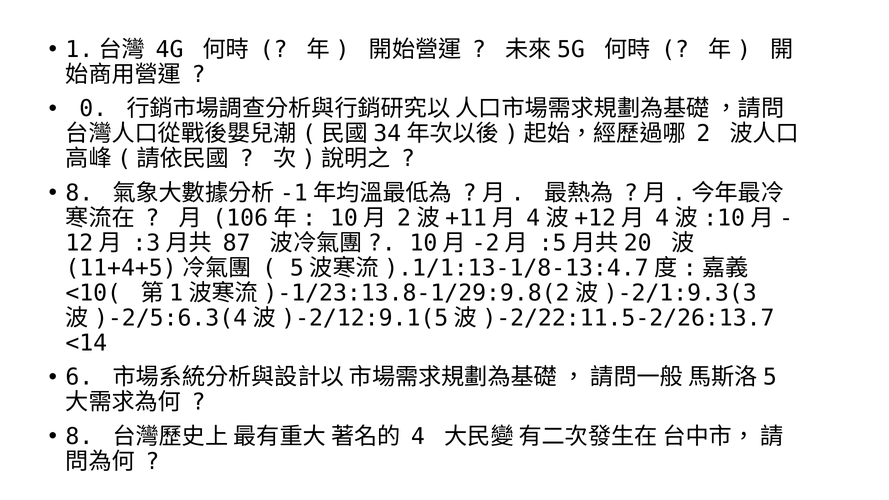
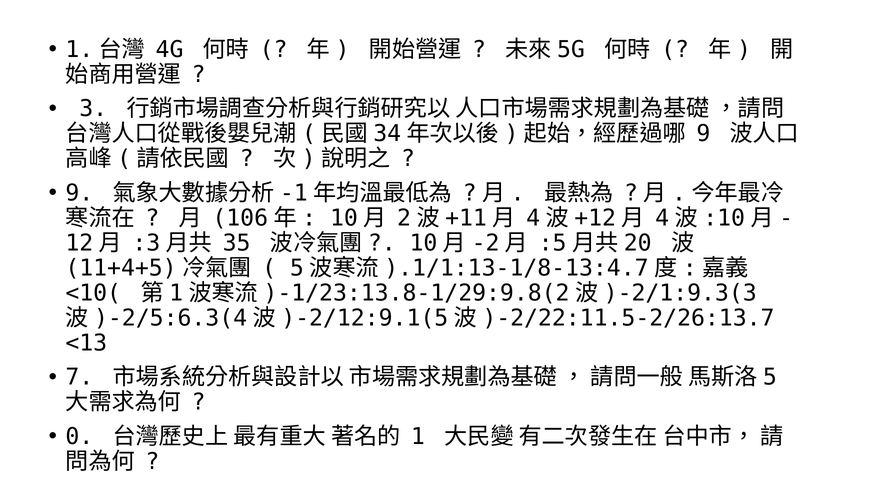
0: 0 -> 3
2 at (703, 134): 2 -> 9
8 at (79, 193): 8 -> 9
87: 87 -> 35
<14: <14 -> <13
6: 6 -> 7
8 at (79, 436): 8 -> 0
4: 4 -> 1
